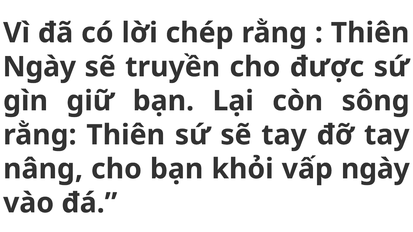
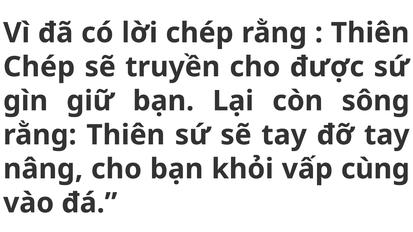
Ngày at (39, 67): Ngày -> Chép
vấp ngày: ngày -> cùng
